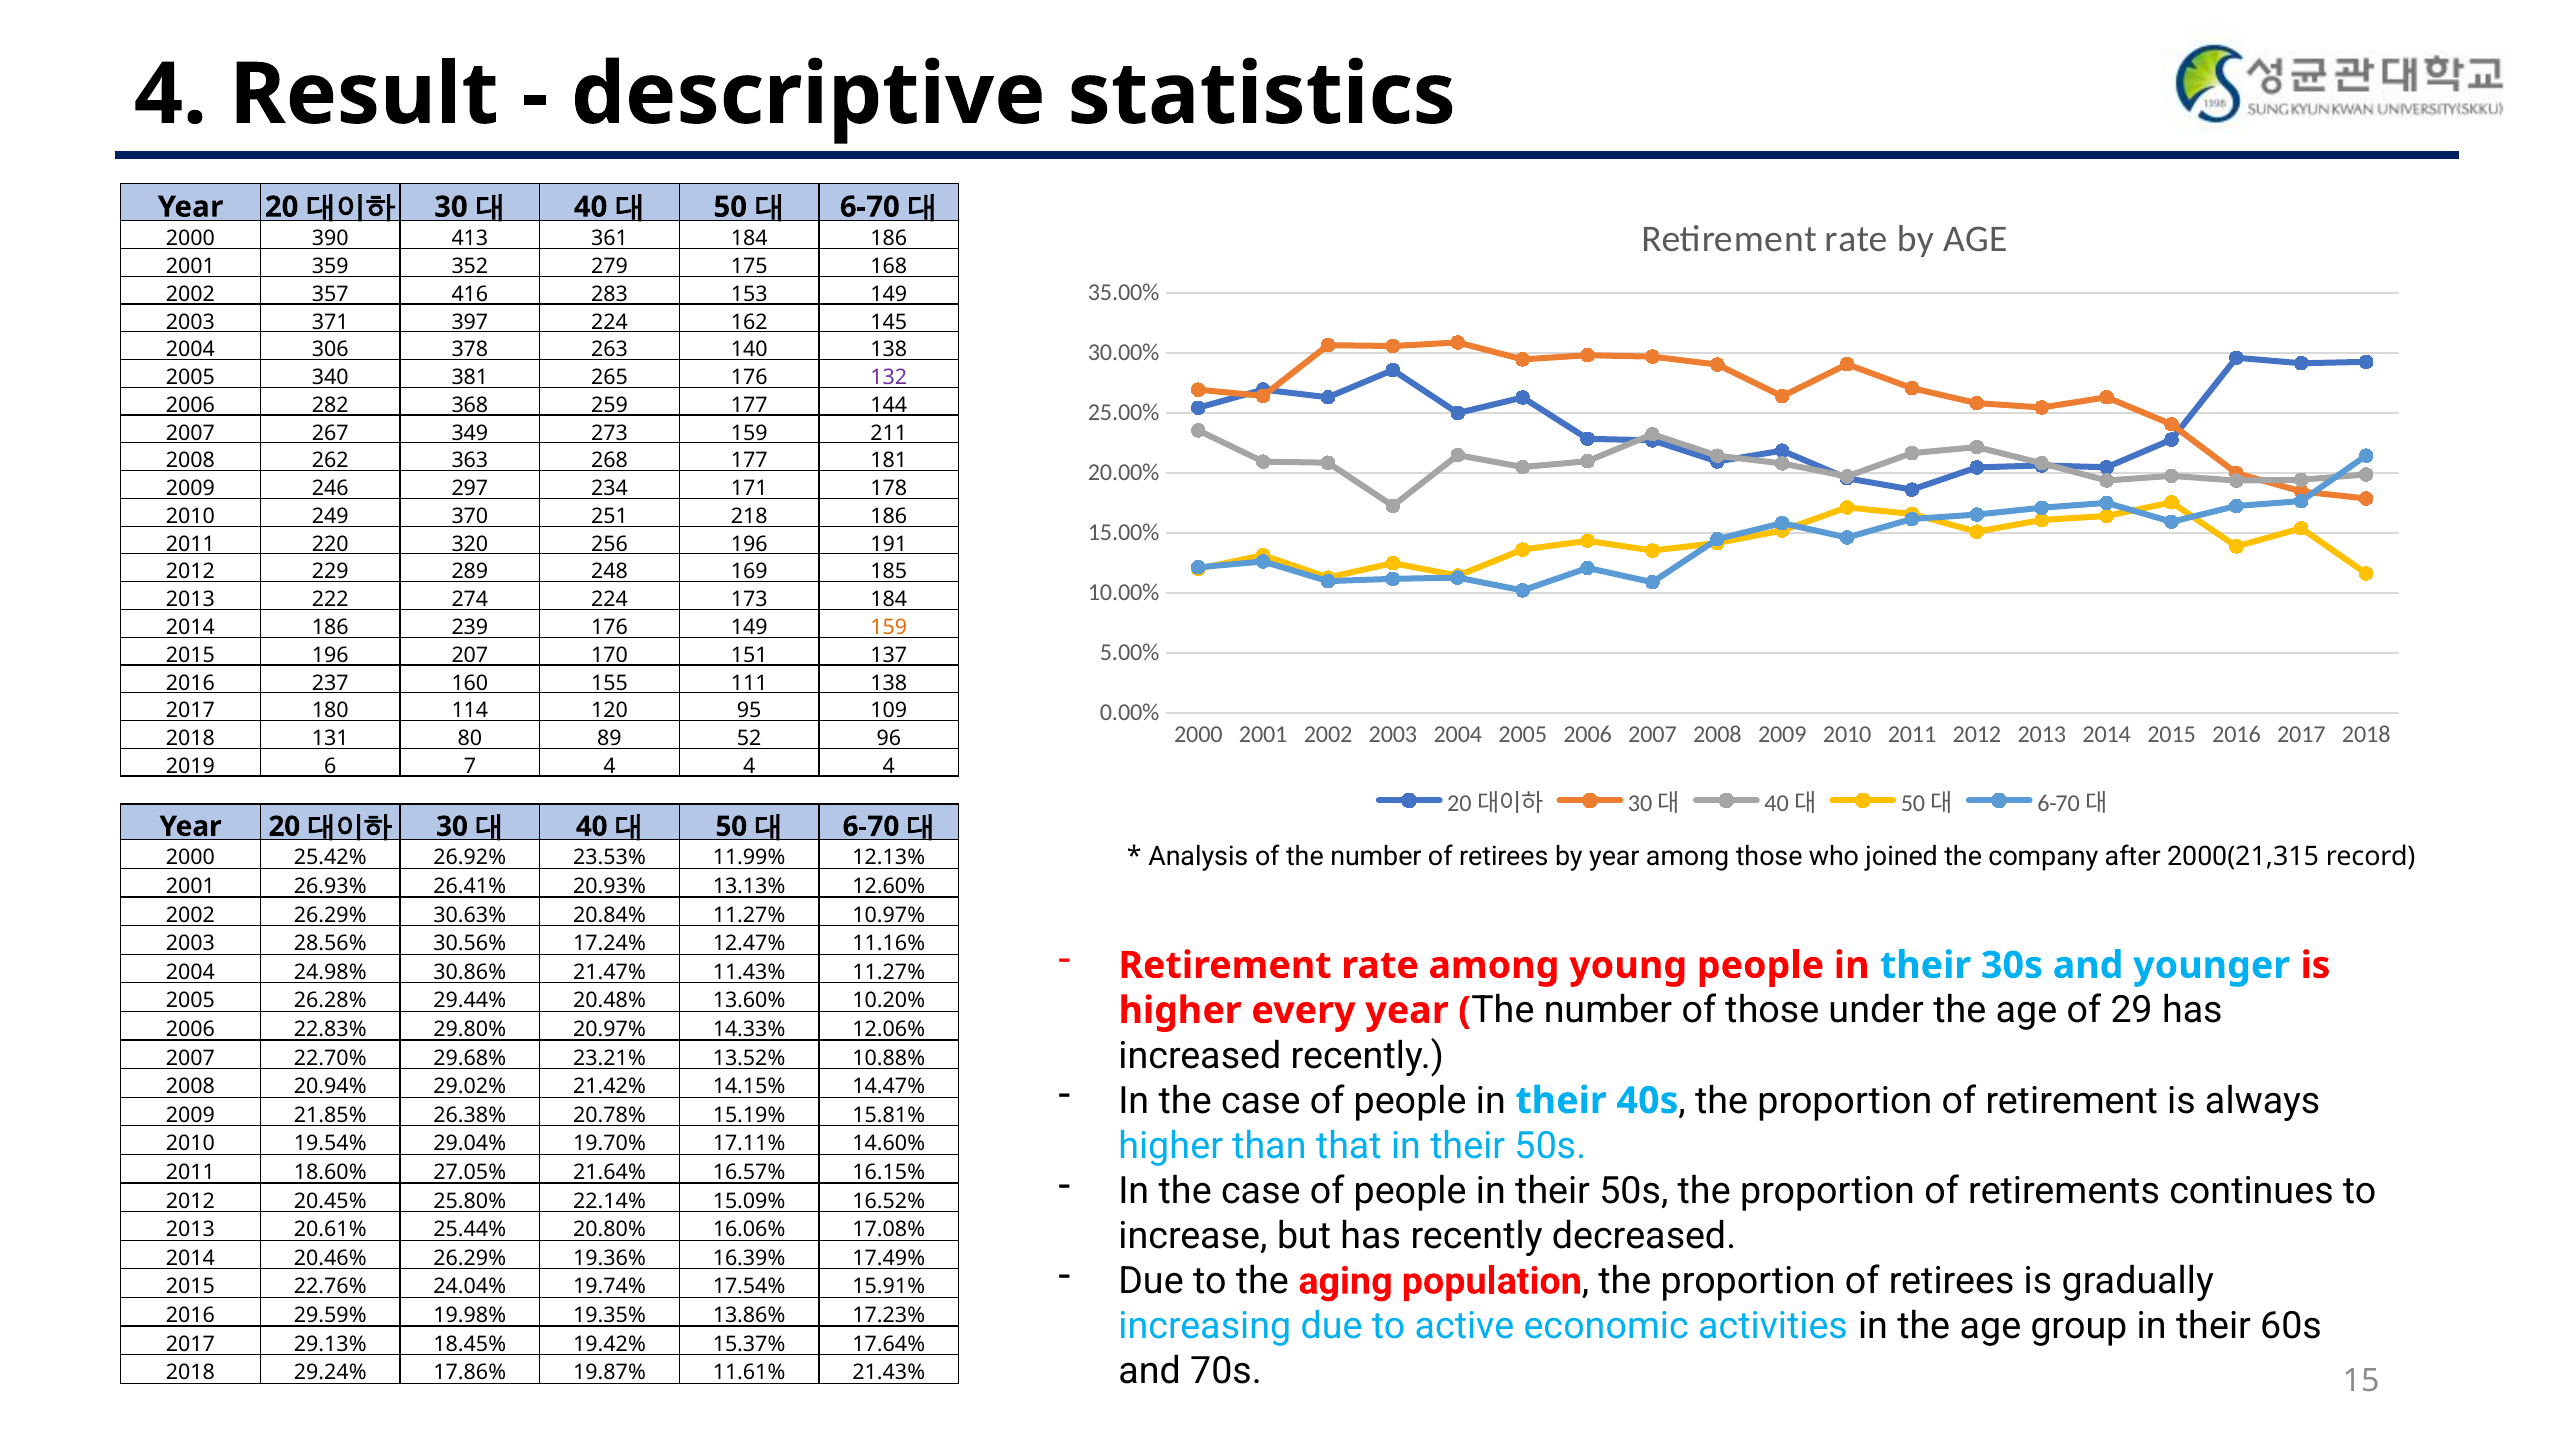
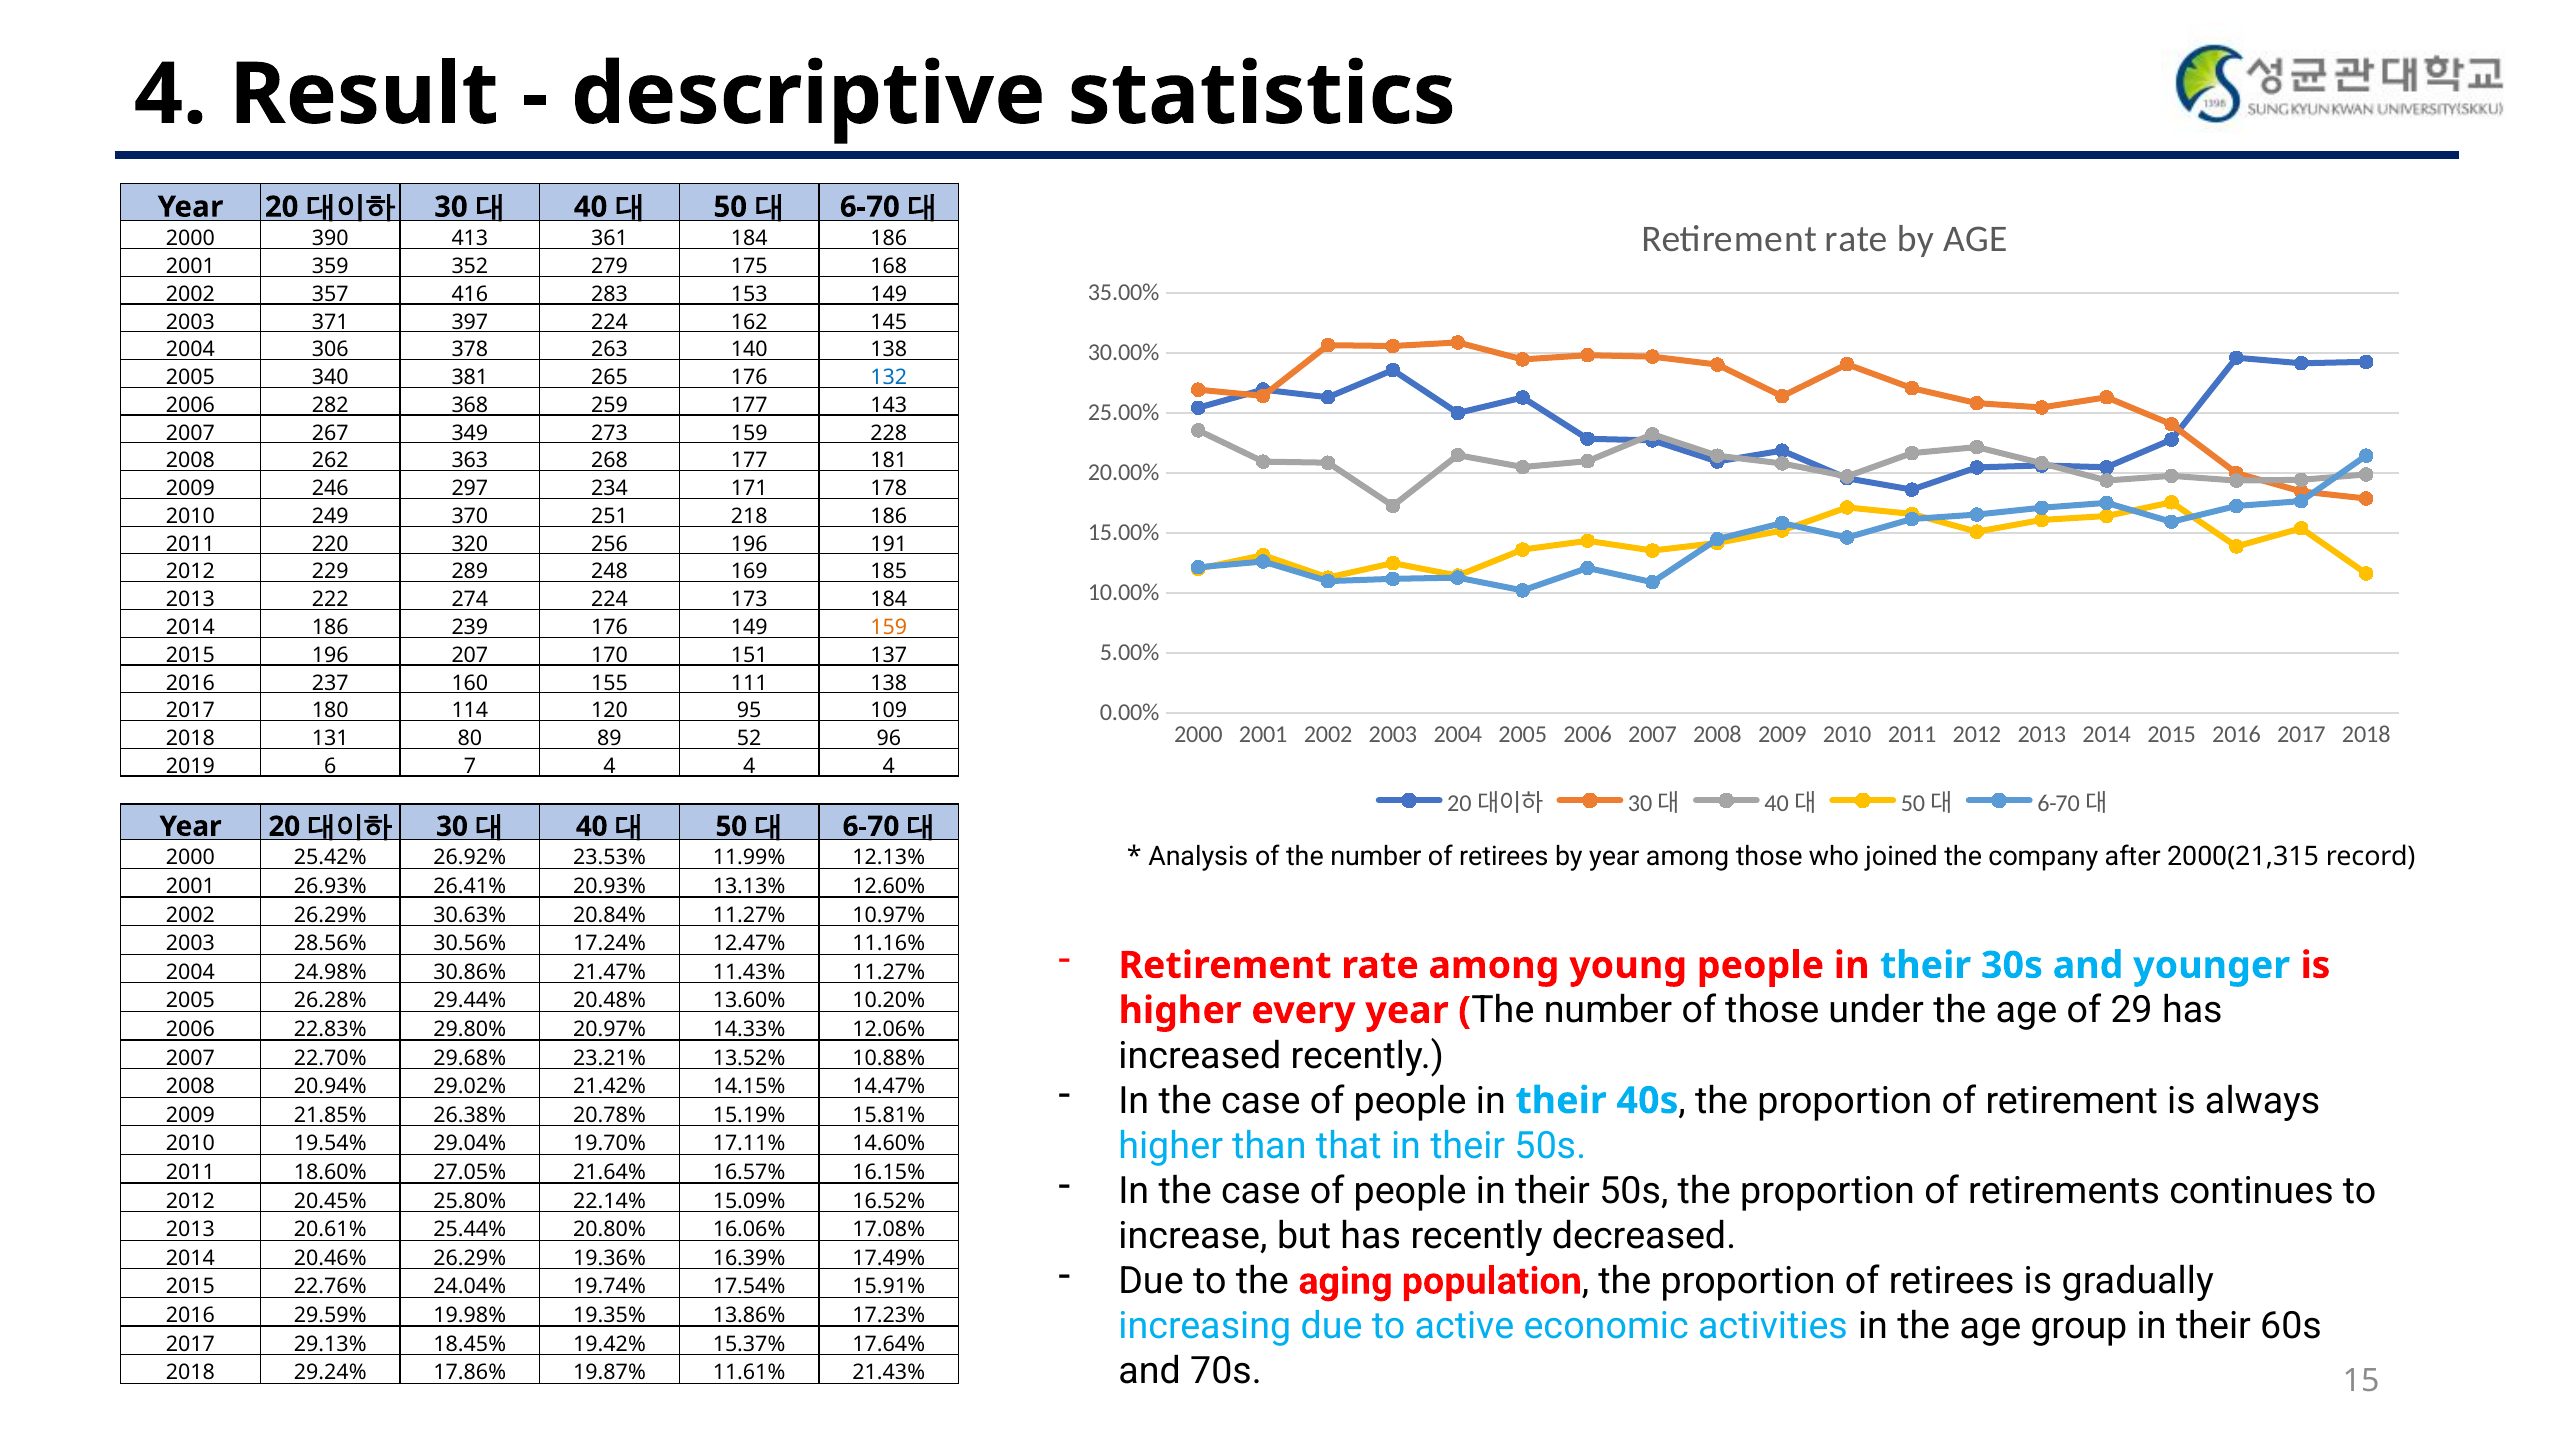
132 colour: purple -> blue
144: 144 -> 143
211: 211 -> 228
